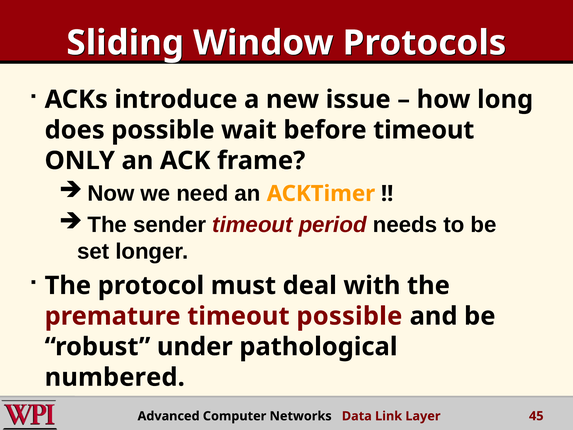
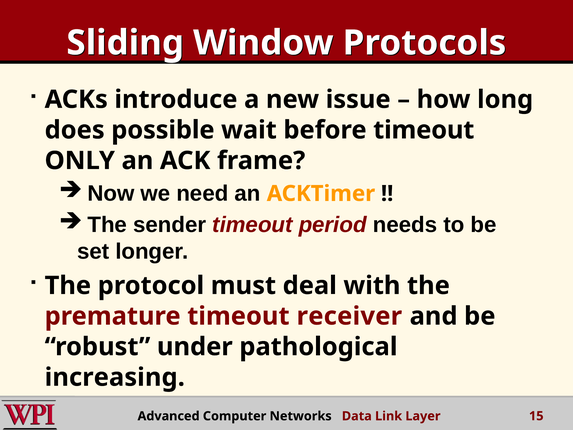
timeout possible: possible -> receiver
numbered: numbered -> increasing
45: 45 -> 15
